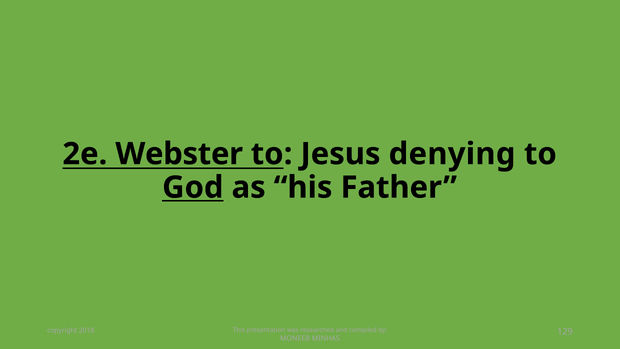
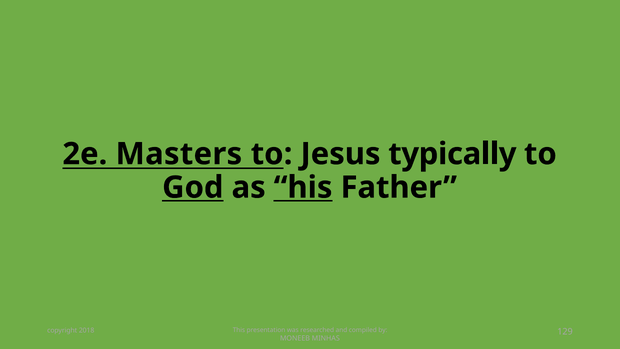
Webster: Webster -> Masters
denying: denying -> typically
his underline: none -> present
